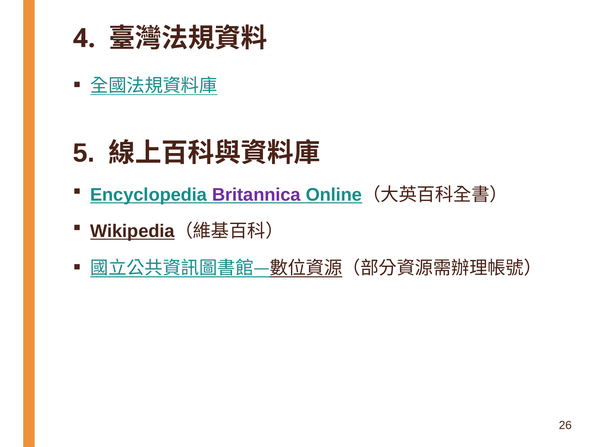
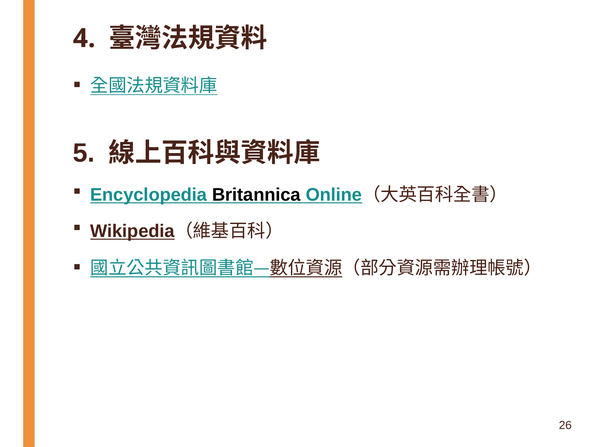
Britannica colour: purple -> black
